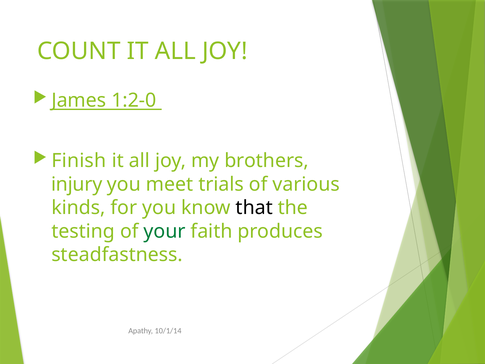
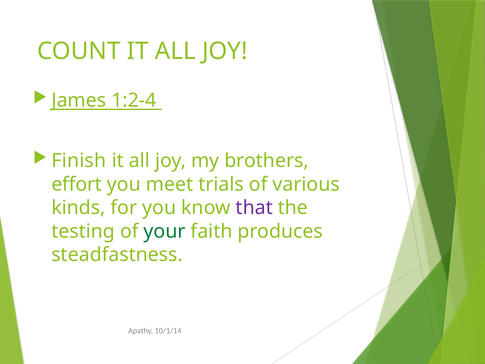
1:2-0: 1:2-0 -> 1:2-4
injury: injury -> effort
that colour: black -> purple
